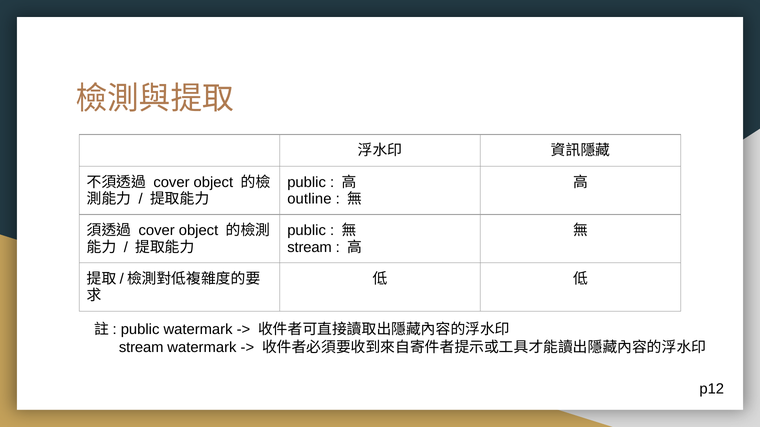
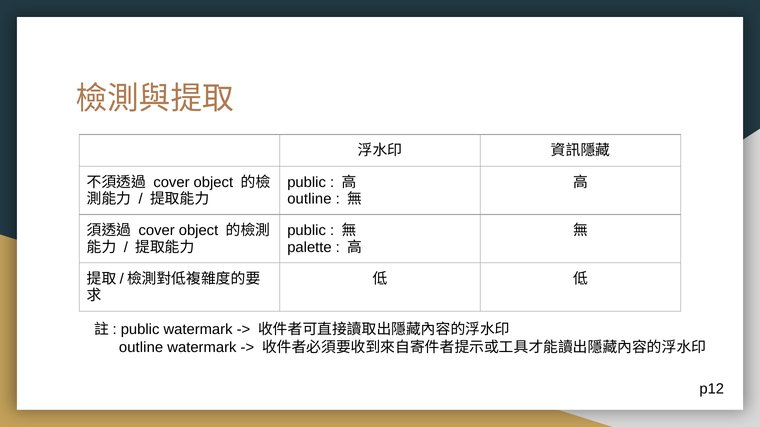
stream at (310, 247): stream -> palette
stream at (141, 348): stream -> outline
